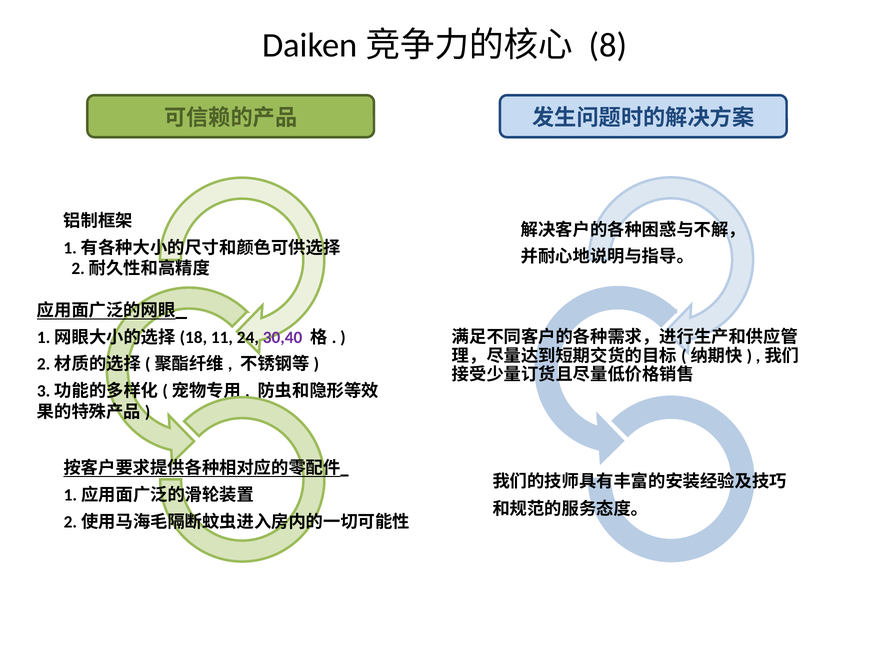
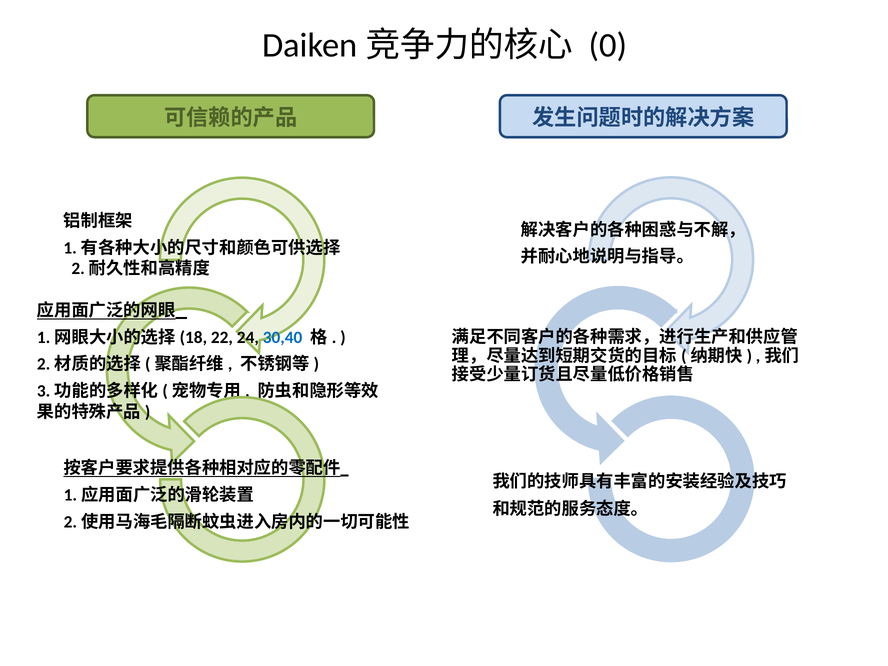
8: 8 -> 0
11: 11 -> 22
30,40 colour: purple -> blue
